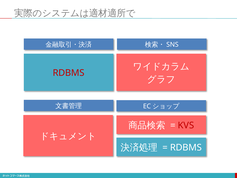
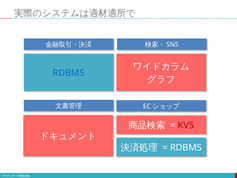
RDBMS at (69, 73) colour: red -> blue
